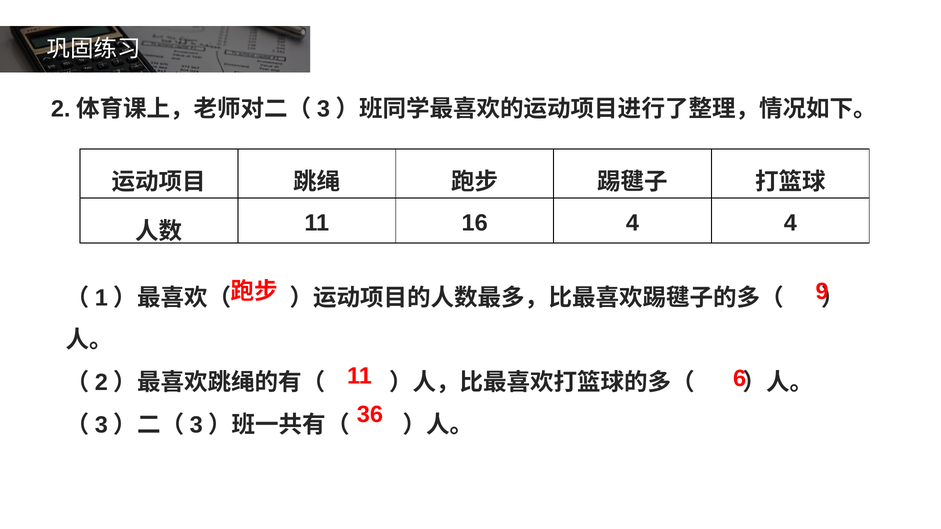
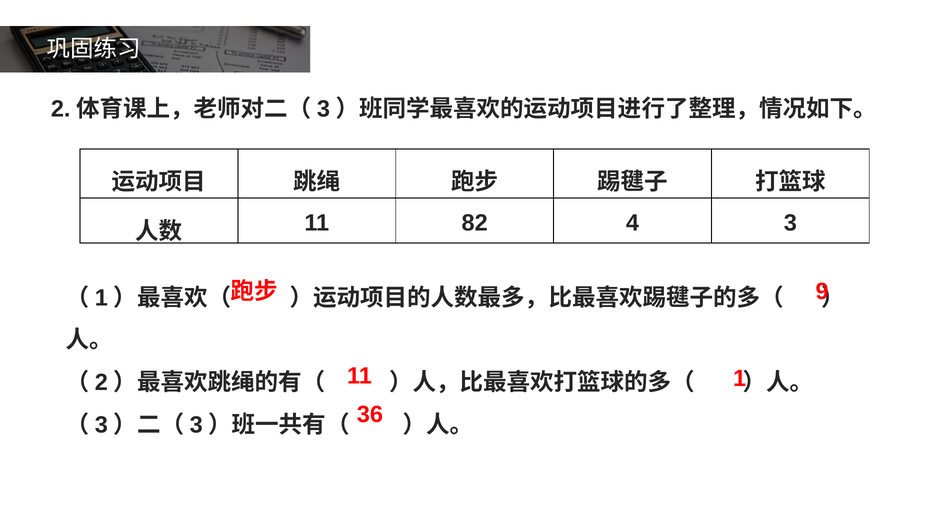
16: 16 -> 82
4 4: 4 -> 3
6: 6 -> 1
